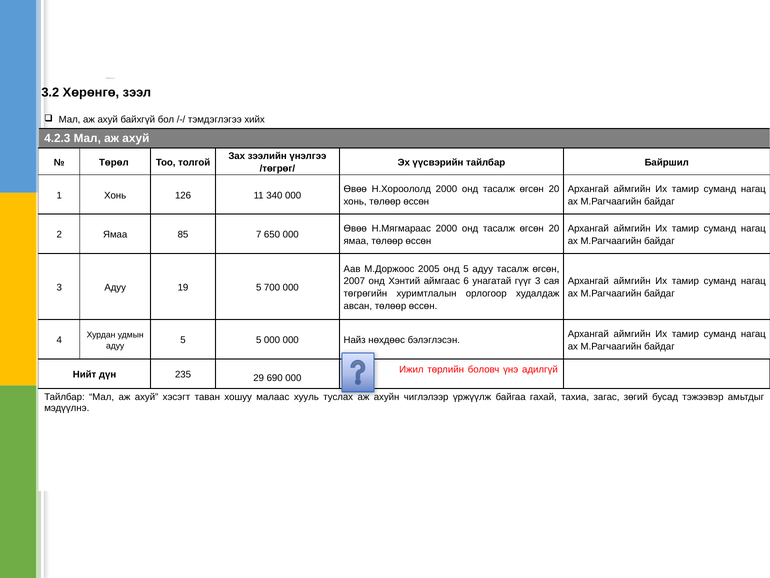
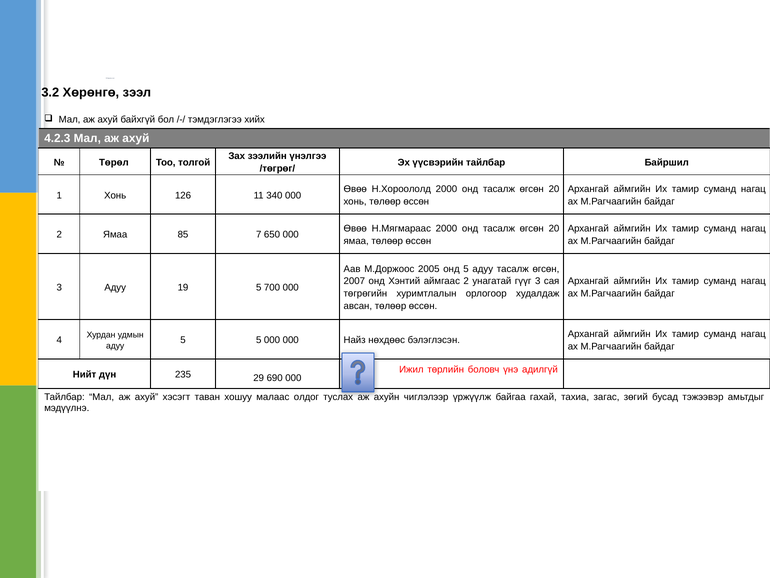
аймгаас 6: 6 -> 2
хууль: хууль -> олдог
